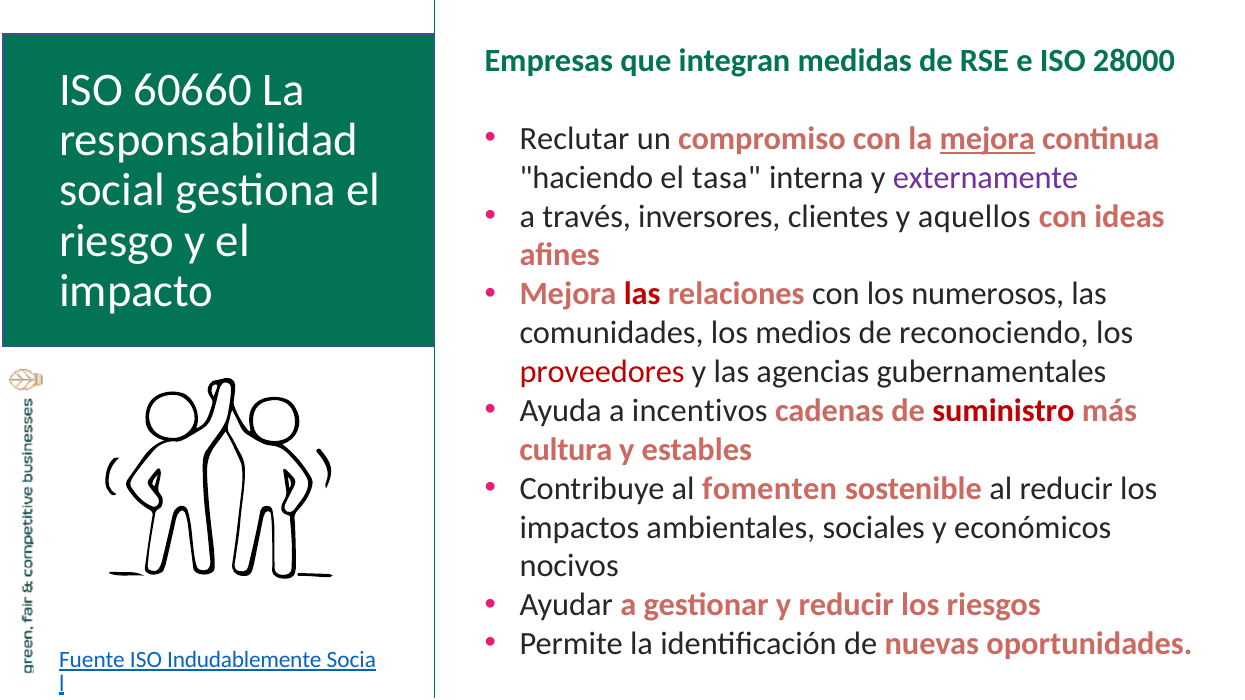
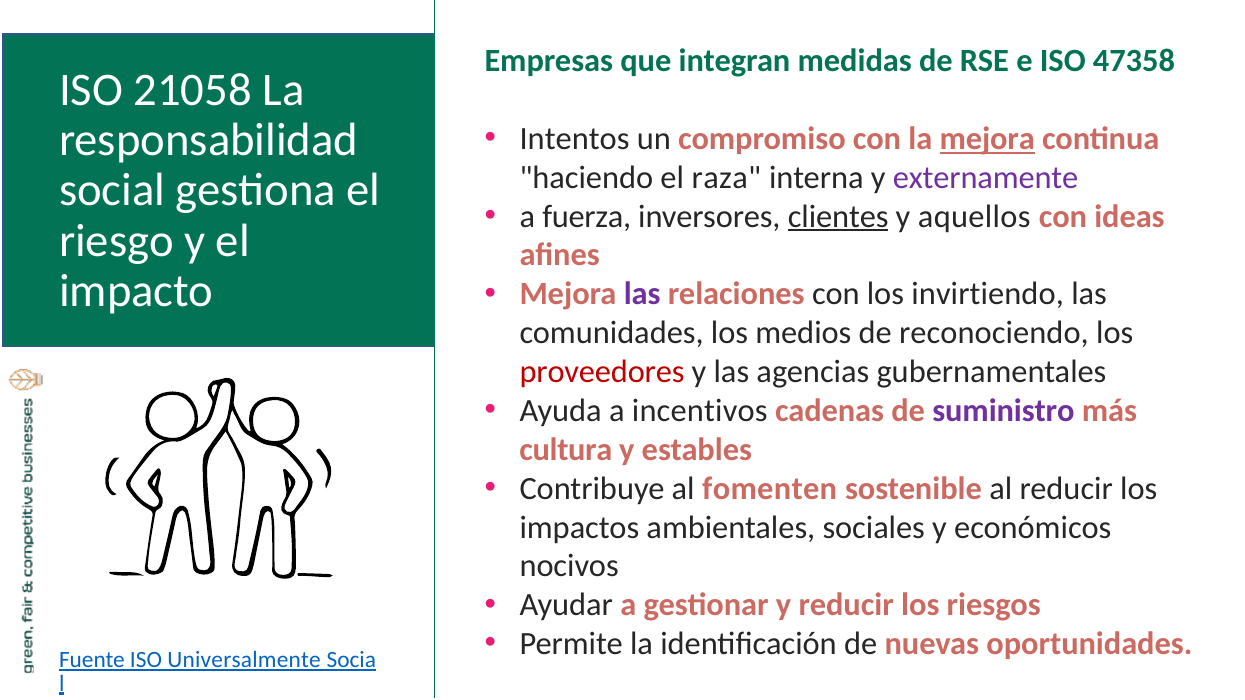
28000: 28000 -> 47358
60660: 60660 -> 21058
Reclutar: Reclutar -> Intentos
tasa: tasa -> raza
través: través -> fuerza
clientes underline: none -> present
las at (642, 294) colour: red -> purple
numerosos: numerosos -> invirtiendo
suministro colour: red -> purple
Indudablemente: Indudablemente -> Universalmente
